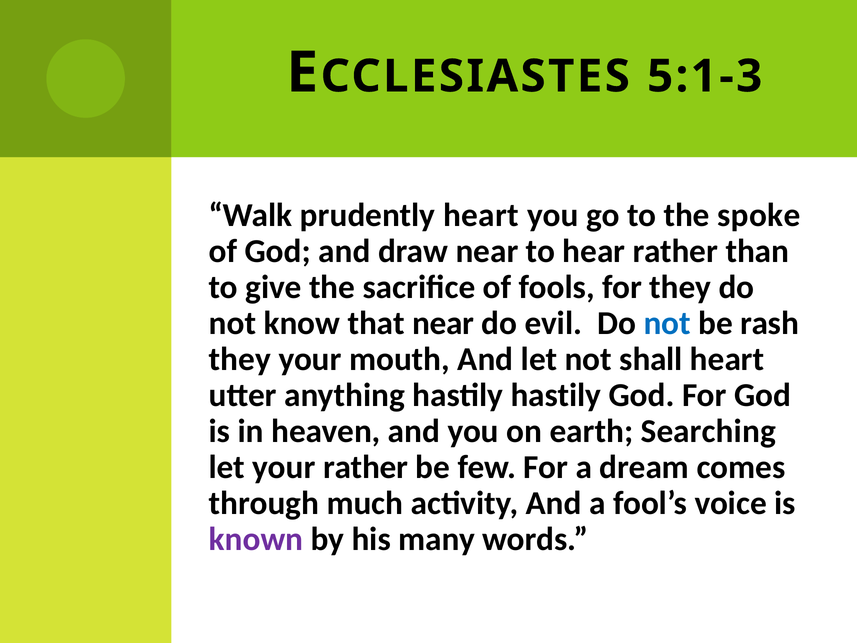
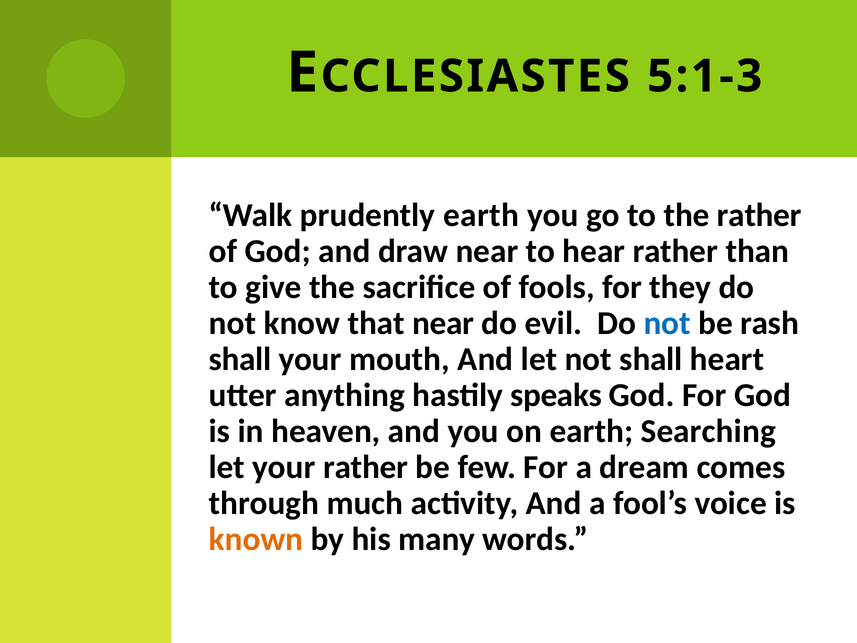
prudently heart: heart -> earth
the spoke: spoke -> rather
they at (240, 359): they -> shall
hastily hastily: hastily -> speaks
known colour: purple -> orange
